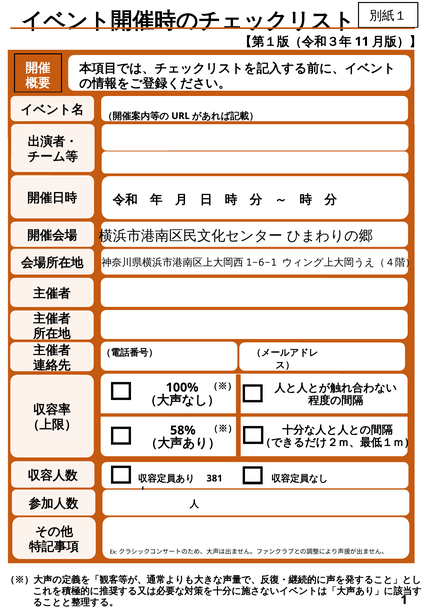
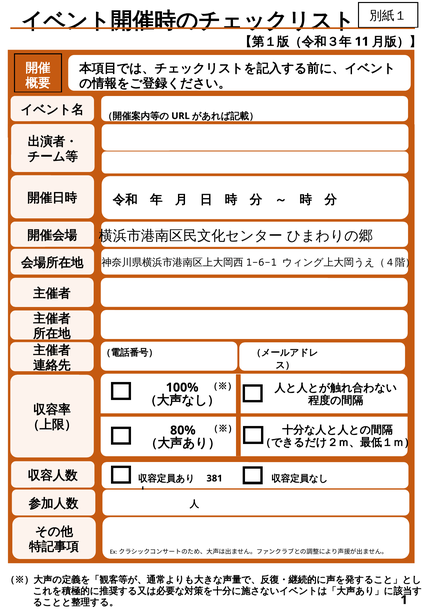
58%: 58% -> 80%
